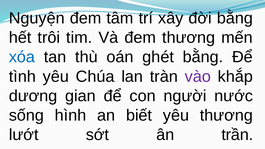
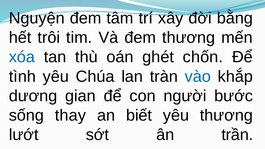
ghét bằng: bằng -> chốn
vào colour: purple -> blue
nước: nước -> bước
hình: hình -> thay
